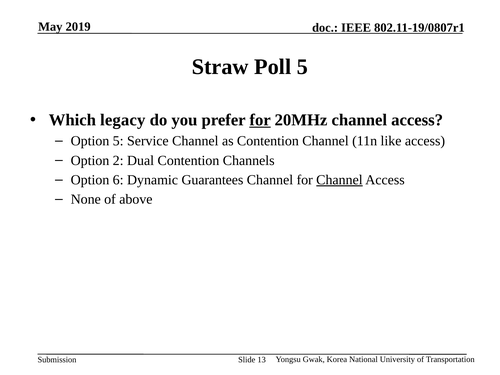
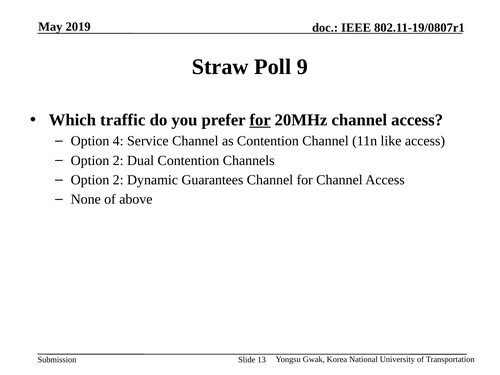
Poll 5: 5 -> 9
legacy: legacy -> traffic
Option 5: 5 -> 4
6 at (118, 180): 6 -> 2
Channel at (339, 180) underline: present -> none
